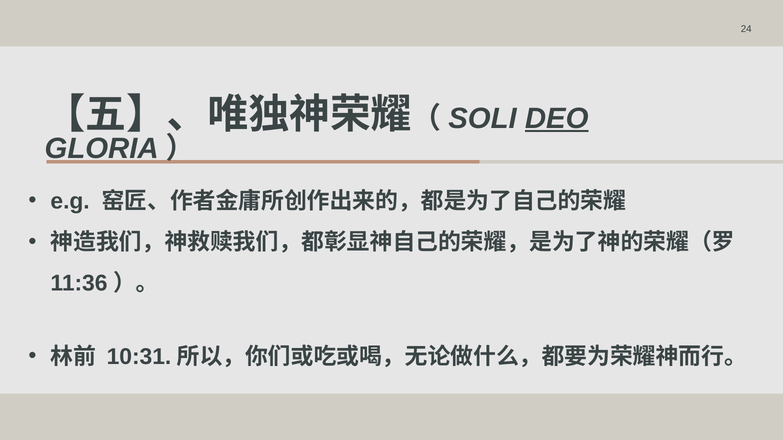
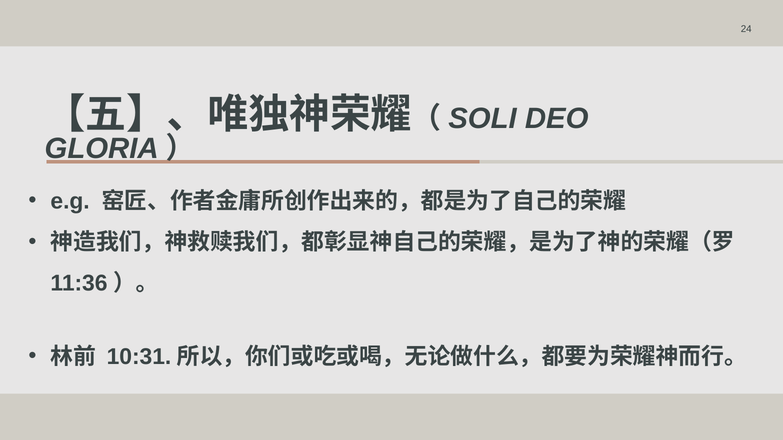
DEO underline: present -> none
